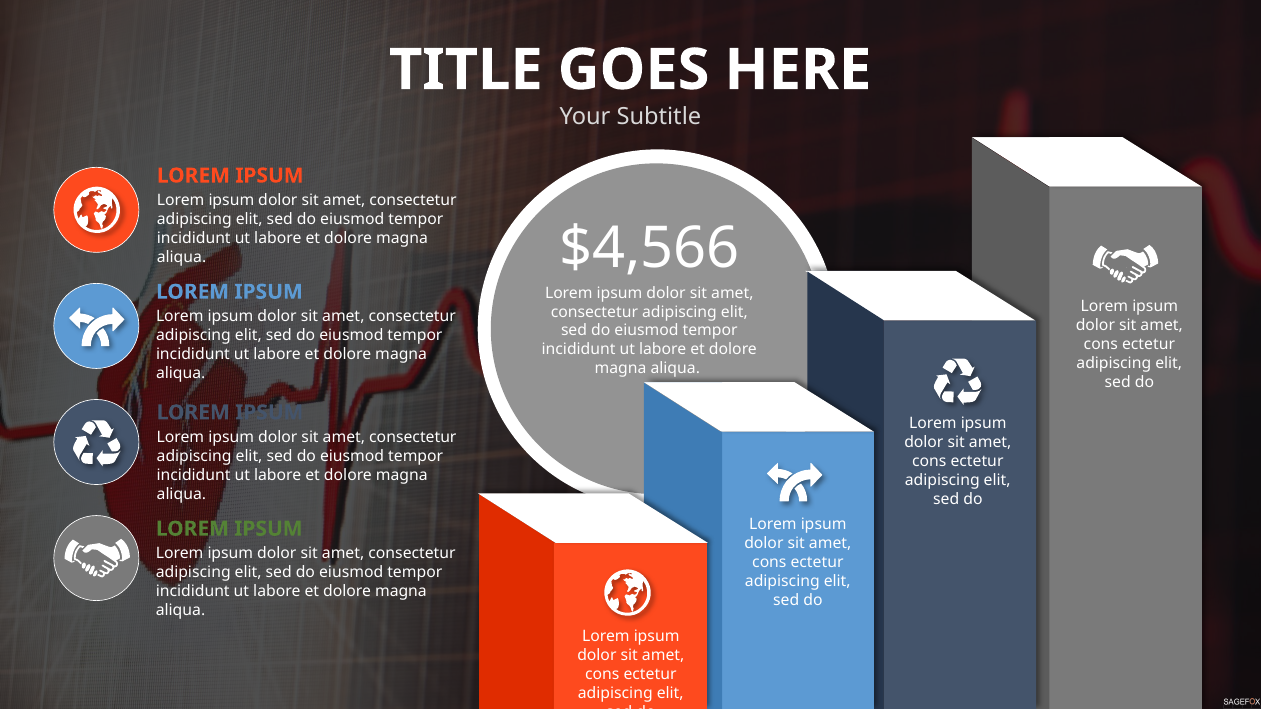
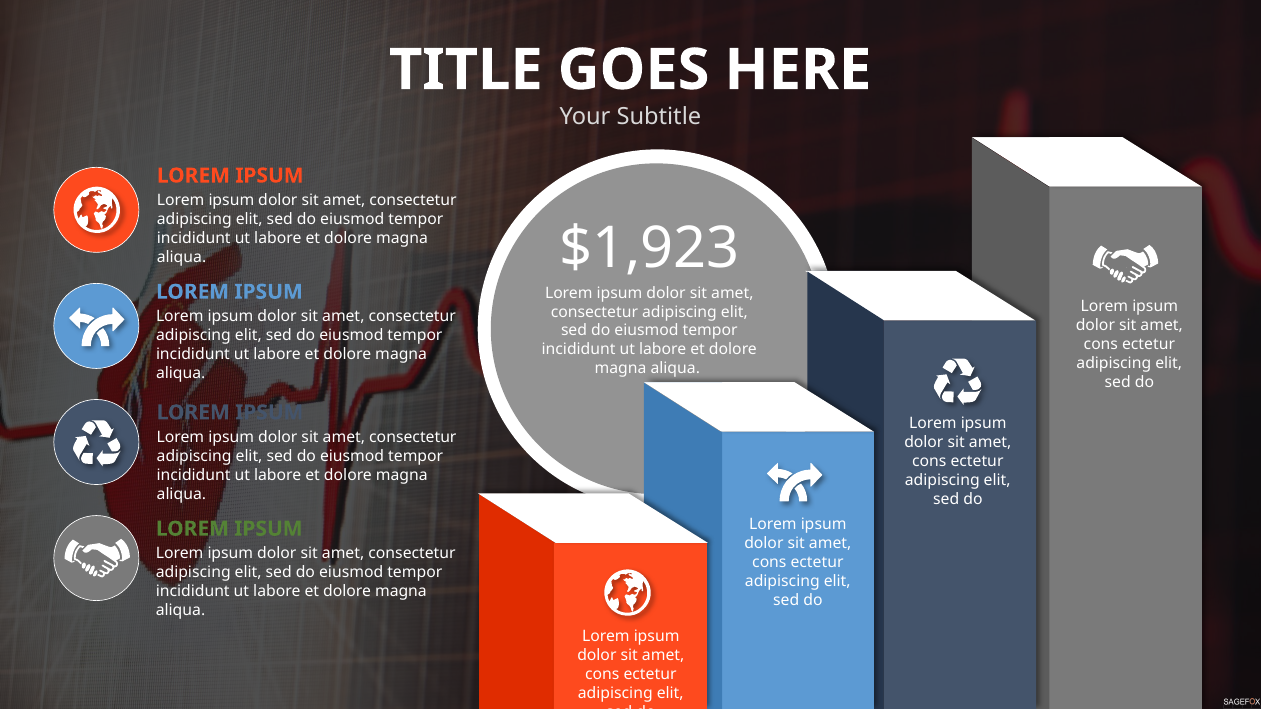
$4,566: $4,566 -> $1,923
